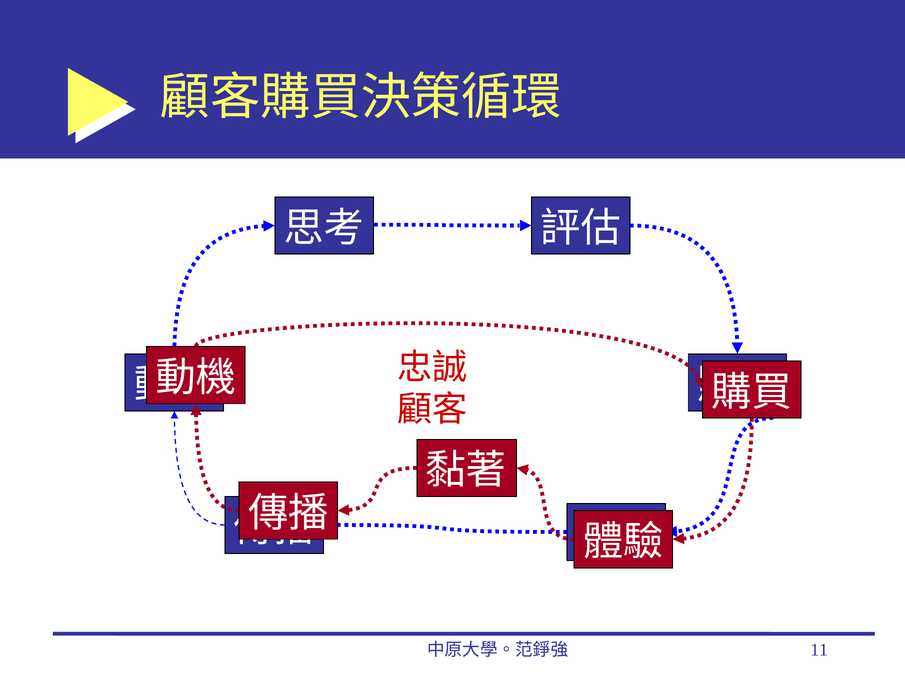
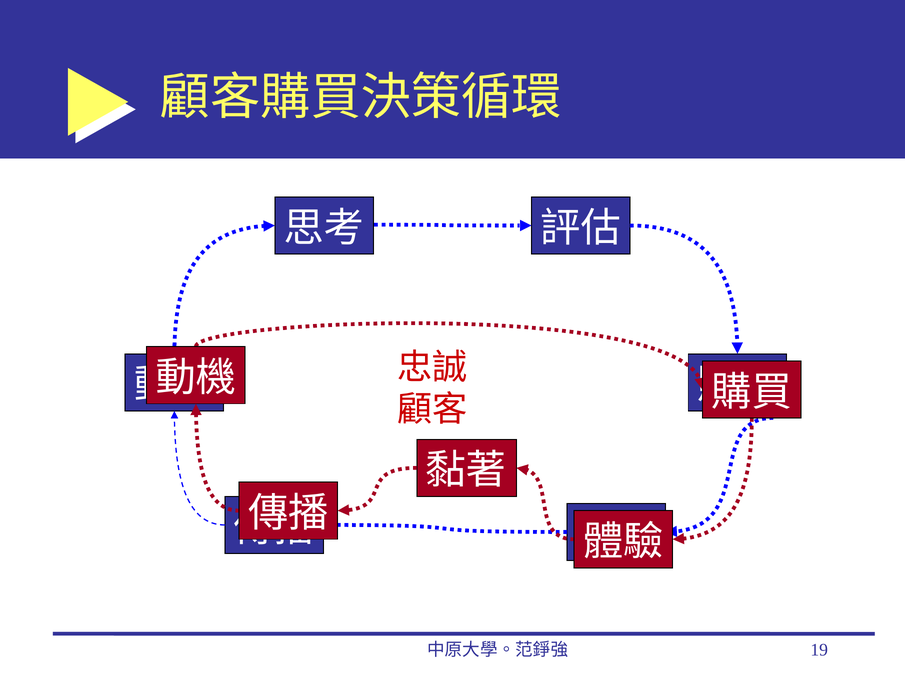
11: 11 -> 19
